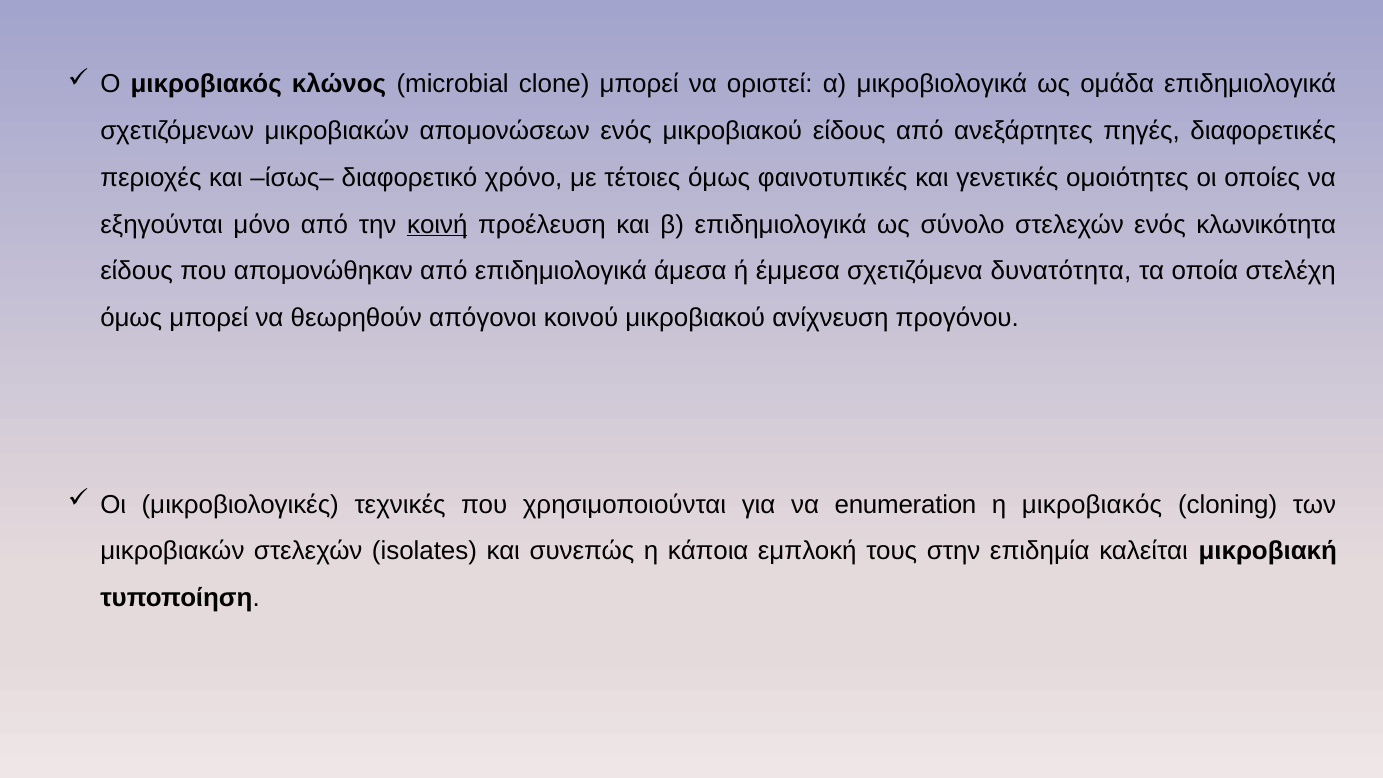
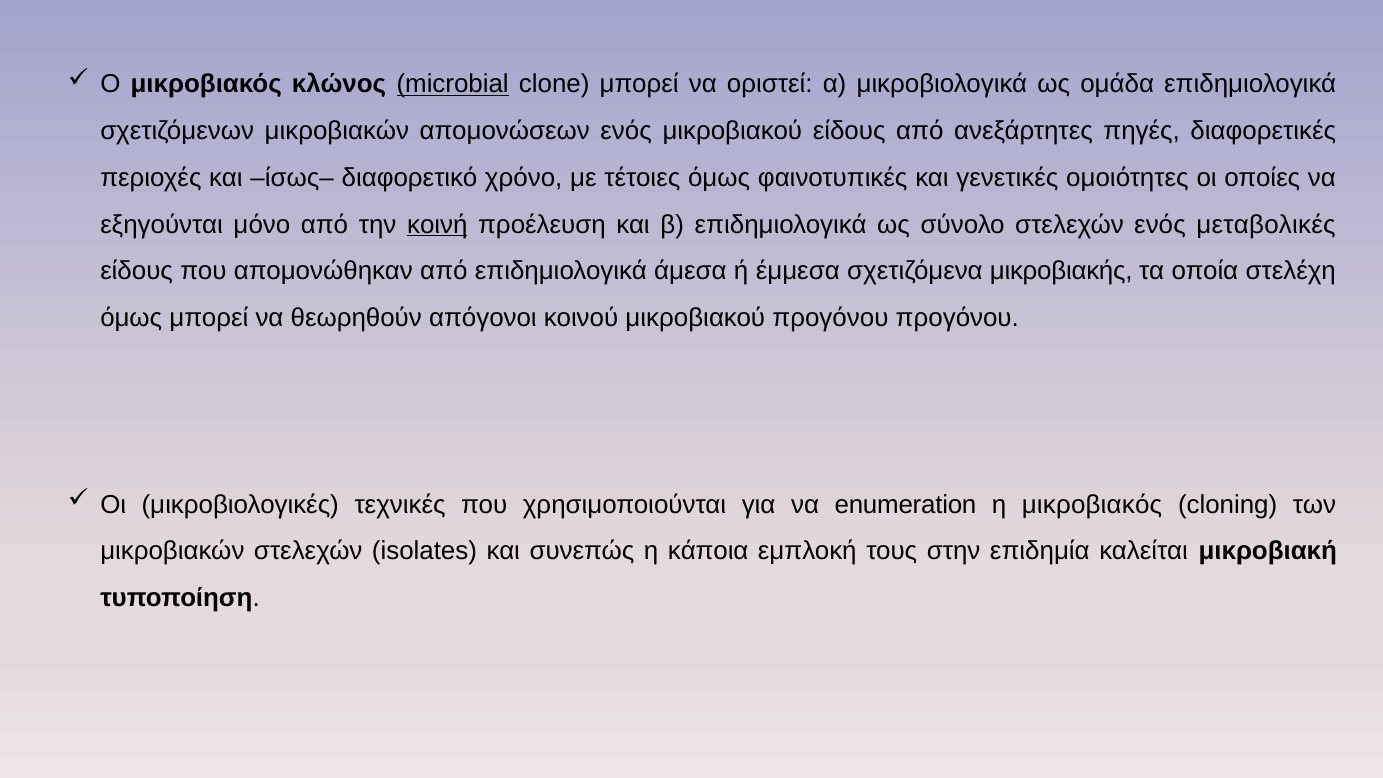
microbial underline: none -> present
κλωνικότητα: κλωνικότητα -> μεταβολικές
δυνατότητα: δυνατότητα -> μικροβιακής
μικροβιακού ανίχνευση: ανίχνευση -> προγόνου
